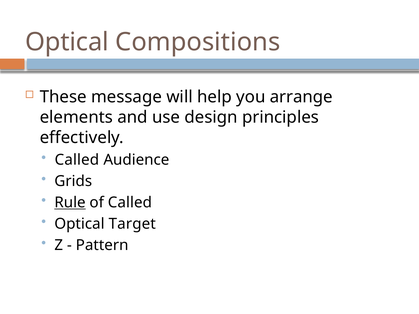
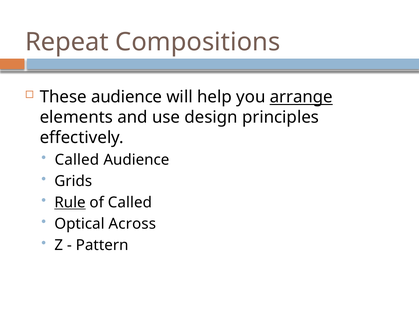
Optical at (67, 42): Optical -> Repeat
These message: message -> audience
arrange underline: none -> present
Target: Target -> Across
